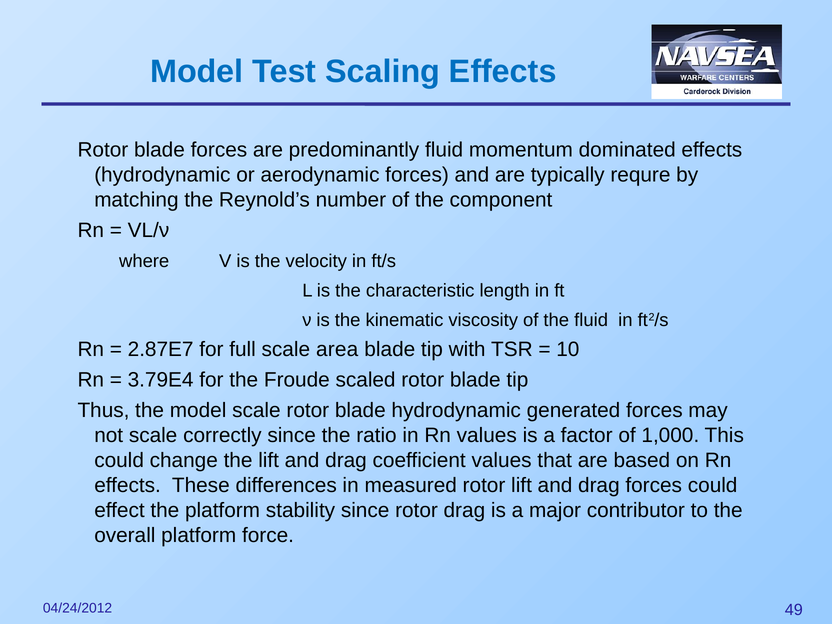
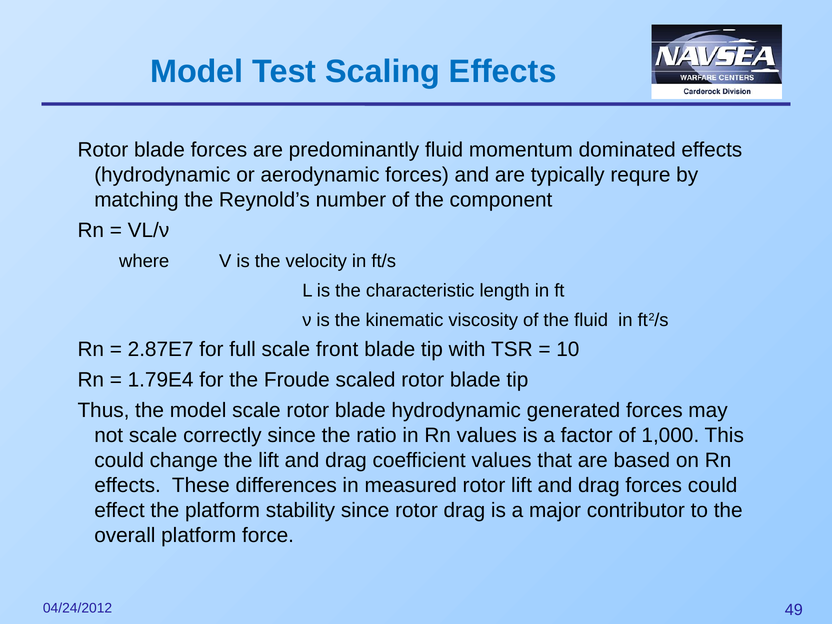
area: area -> front
3.79E4: 3.79E4 -> 1.79E4
